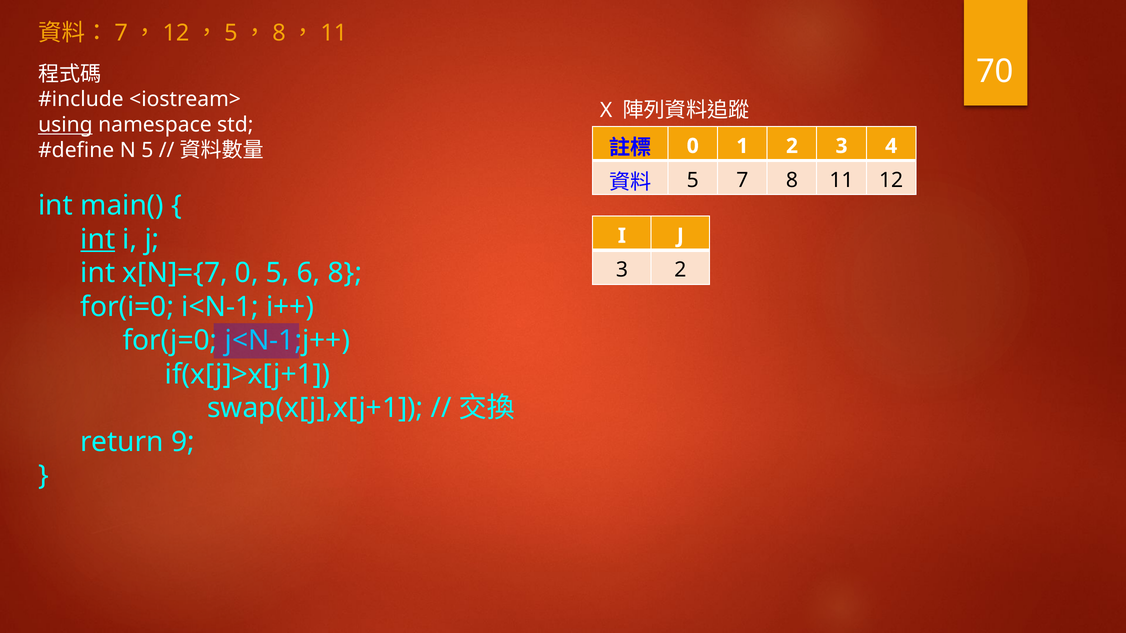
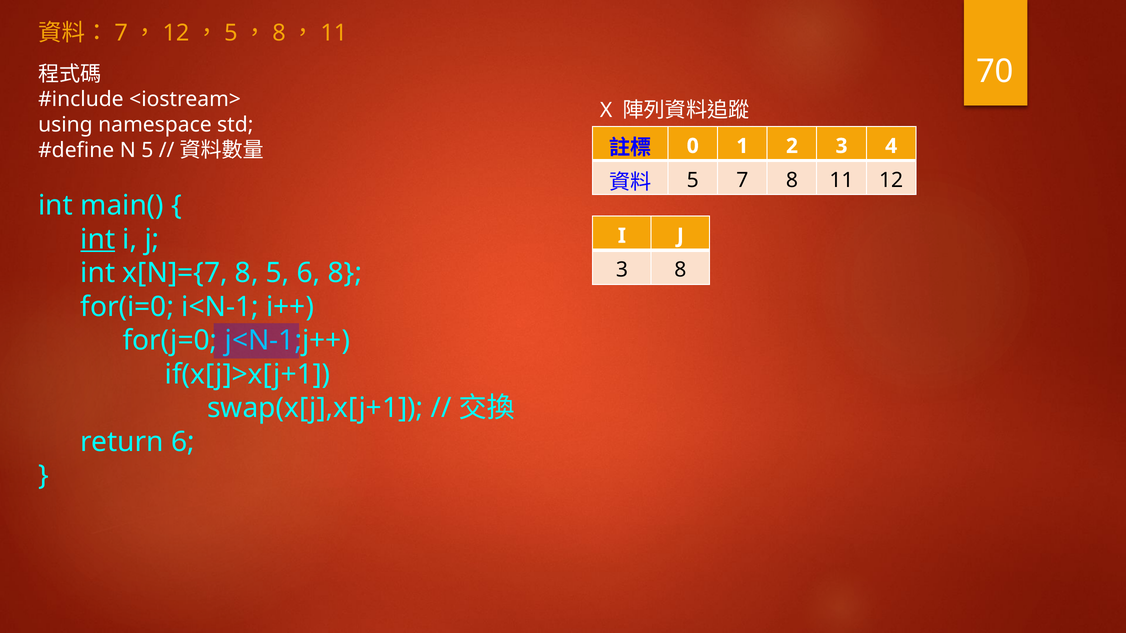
using underline: present -> none
3 2: 2 -> 8
x[N]={7 0: 0 -> 8
return 9: 9 -> 6
